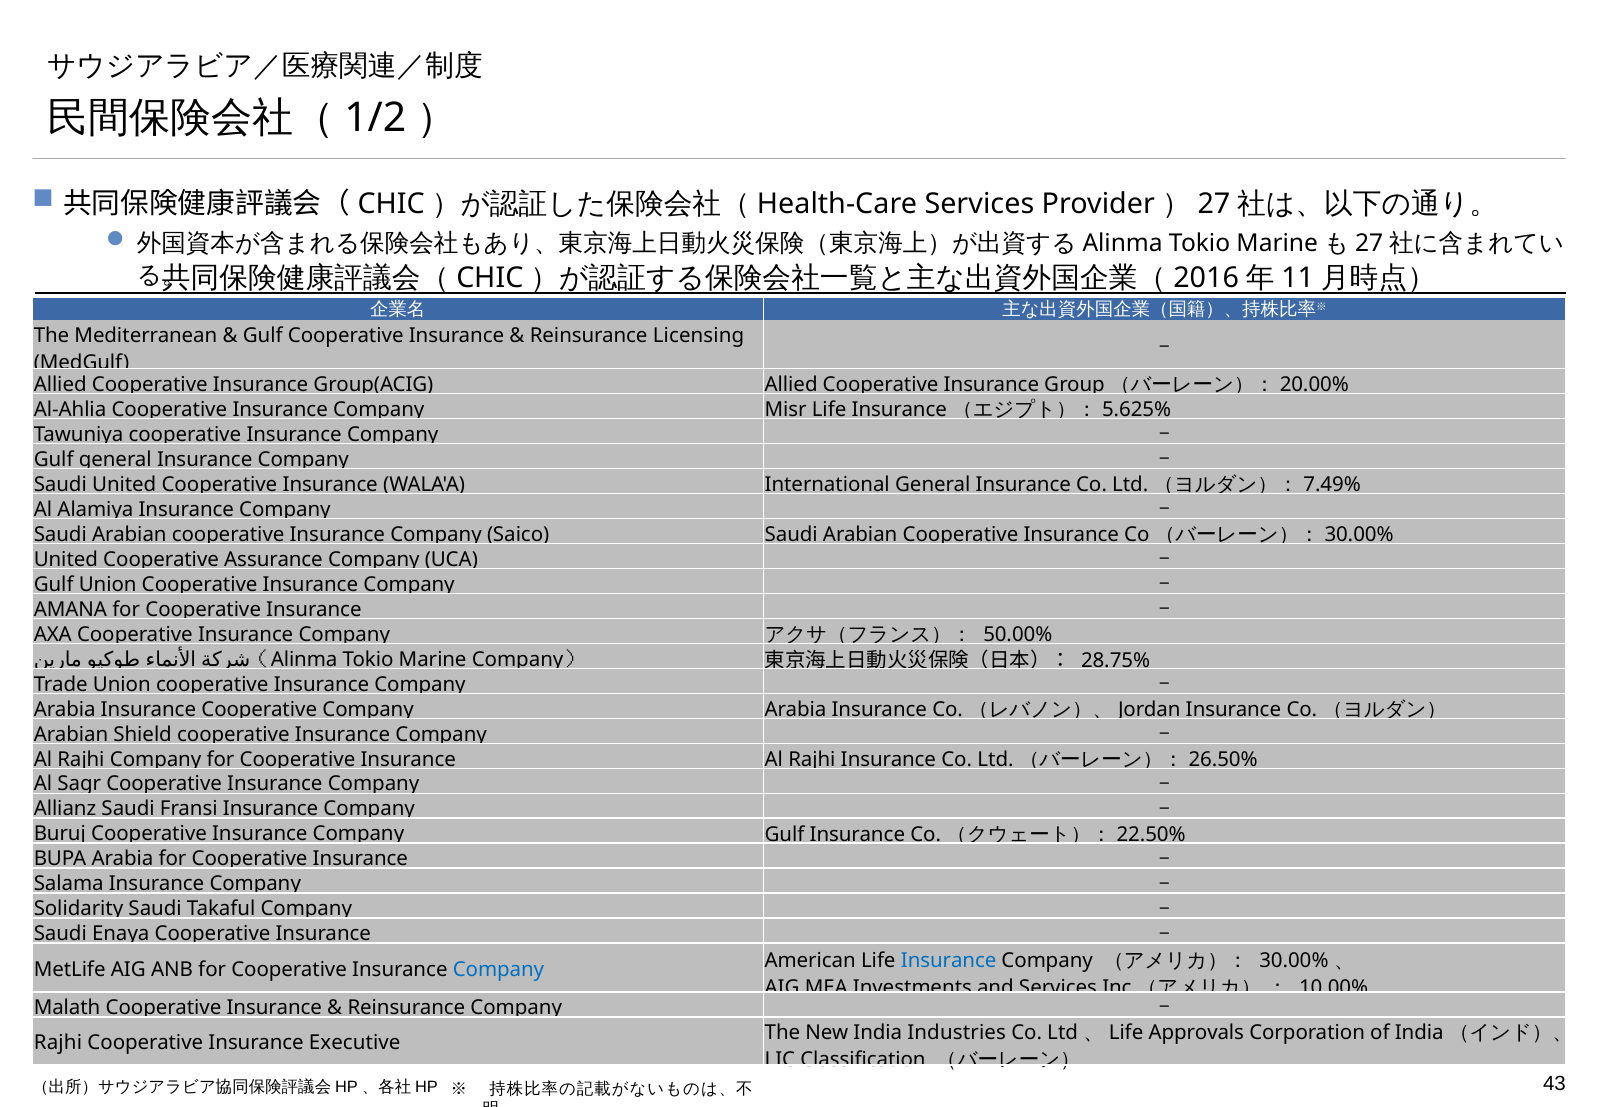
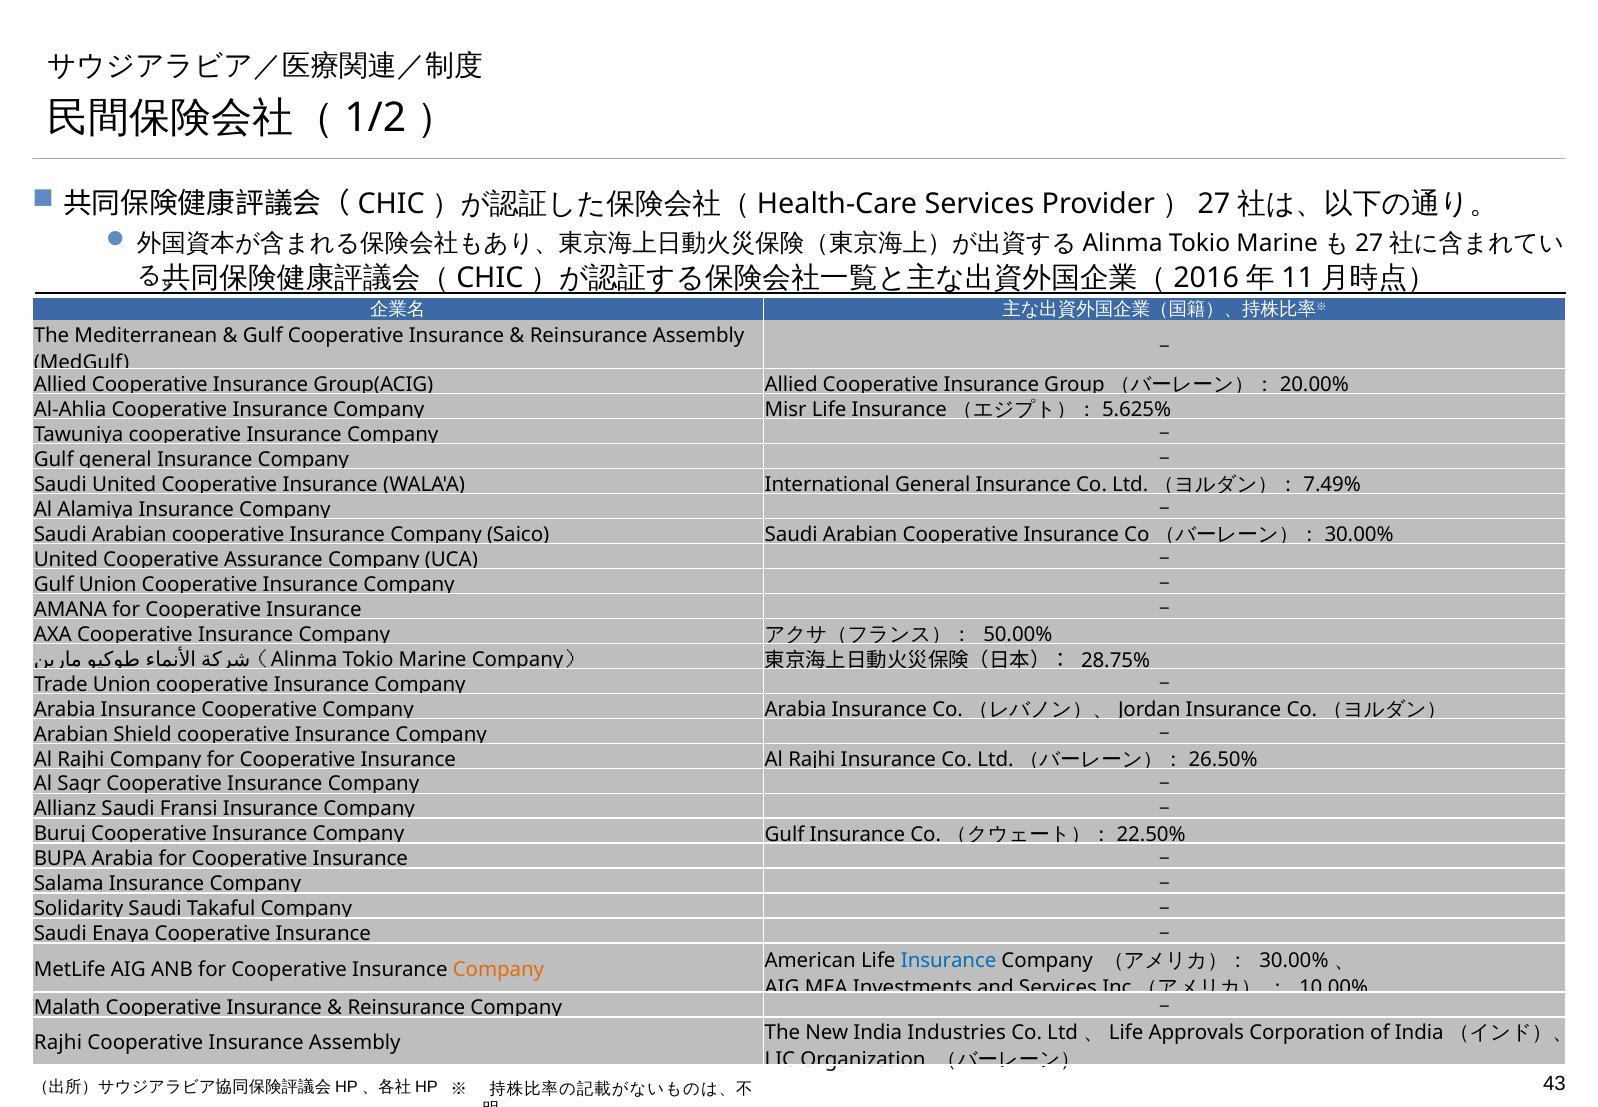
Reinsurance Licensing: Licensing -> Assembly
Company at (498, 969) colour: blue -> orange
Insurance Executive: Executive -> Assembly
Classification: Classification -> Organization
